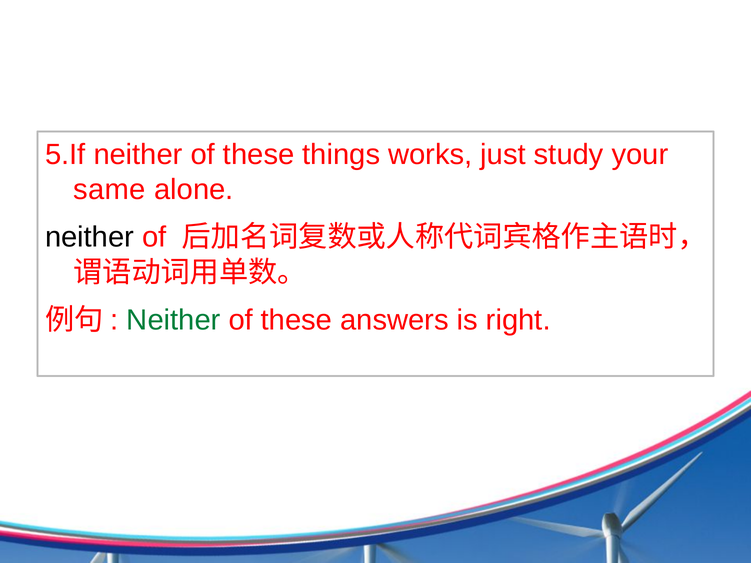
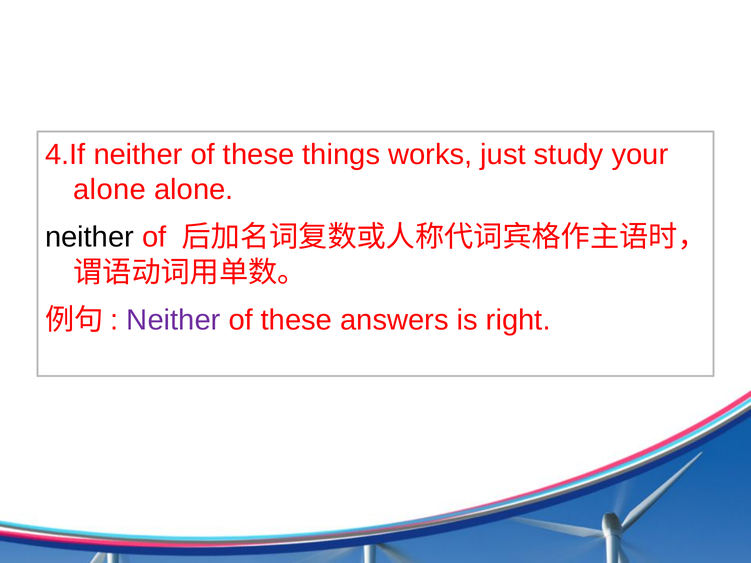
5.If: 5.If -> 4.If
same at (110, 190): same -> alone
Neither at (173, 320) colour: green -> purple
